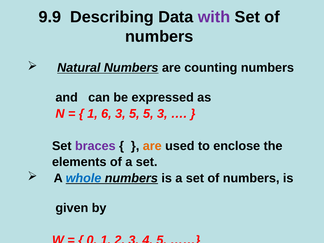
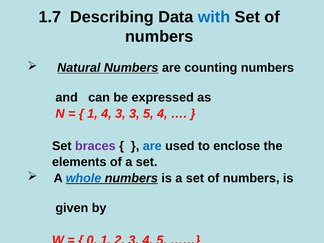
9.9: 9.9 -> 1.7
with colour: purple -> blue
1 6: 6 -> 4
3 5: 5 -> 3
5 3: 3 -> 4
are at (152, 146) colour: orange -> blue
